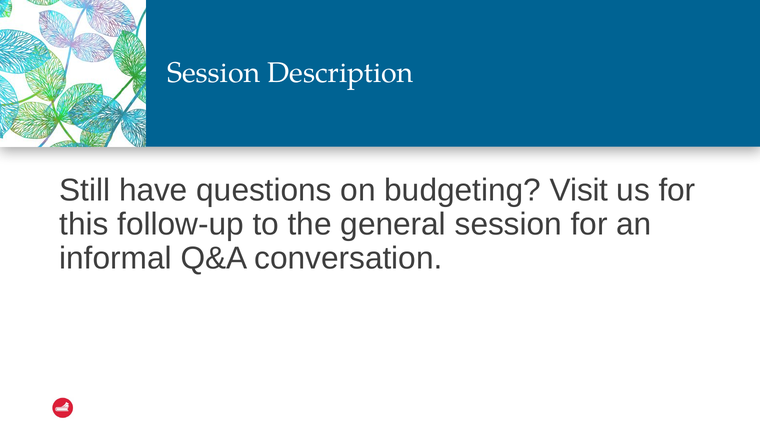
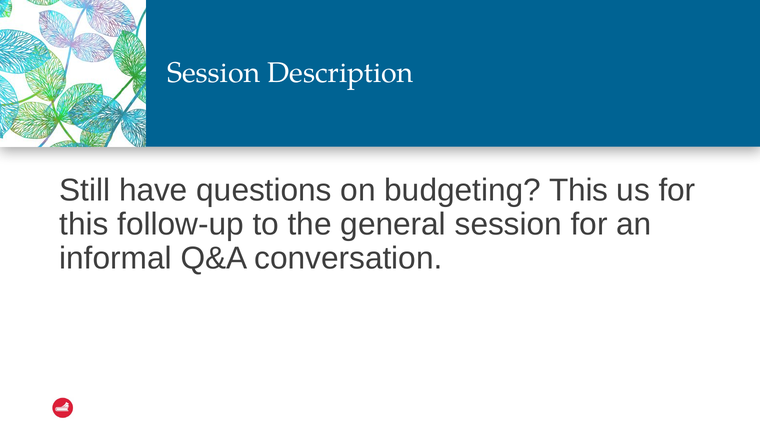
budgeting Visit: Visit -> This
